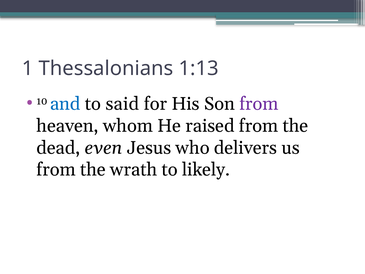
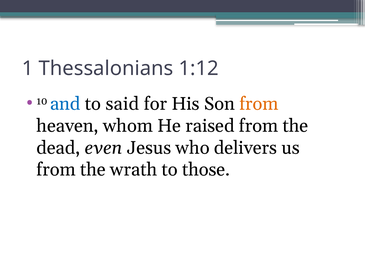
1:13: 1:13 -> 1:12
from at (259, 104) colour: purple -> orange
likely: likely -> those
